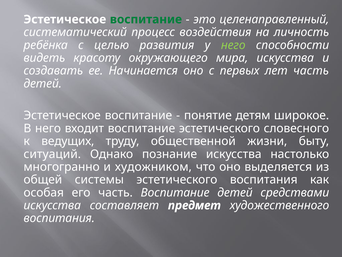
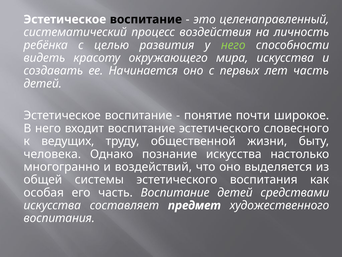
воспитание at (146, 19) colour: green -> black
детям: детям -> почти
ситуаций: ситуаций -> человека
художником: художником -> воздействий
